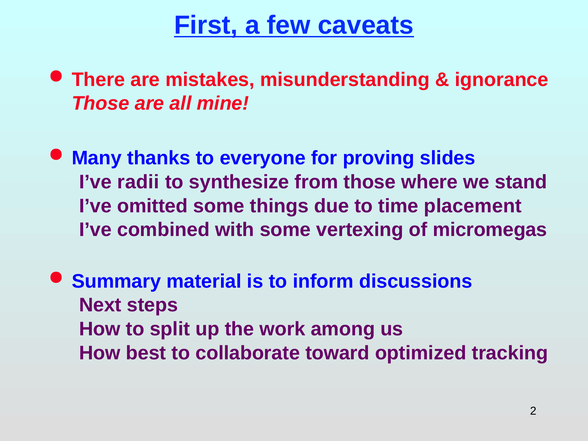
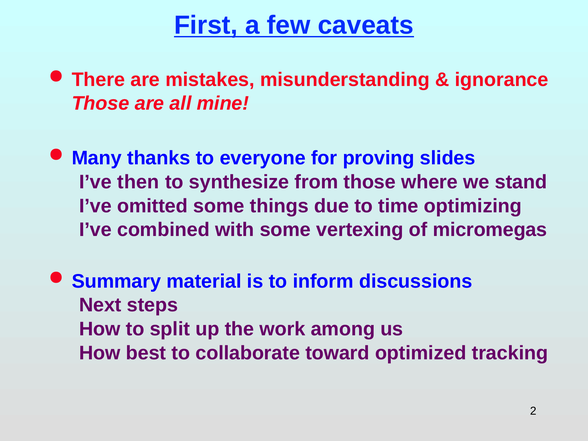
radii: radii -> then
placement: placement -> optimizing
